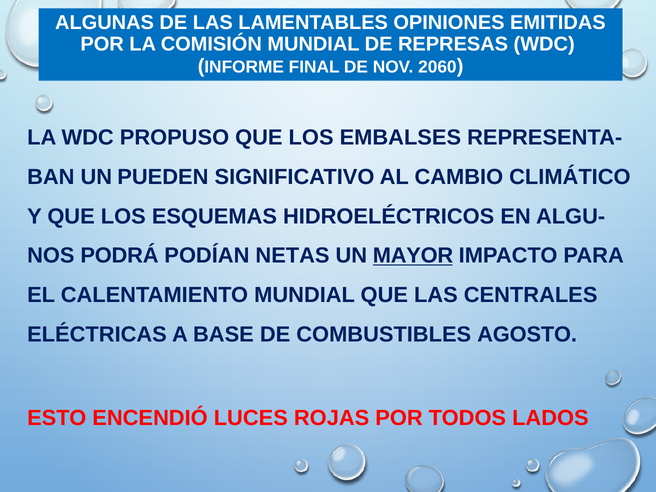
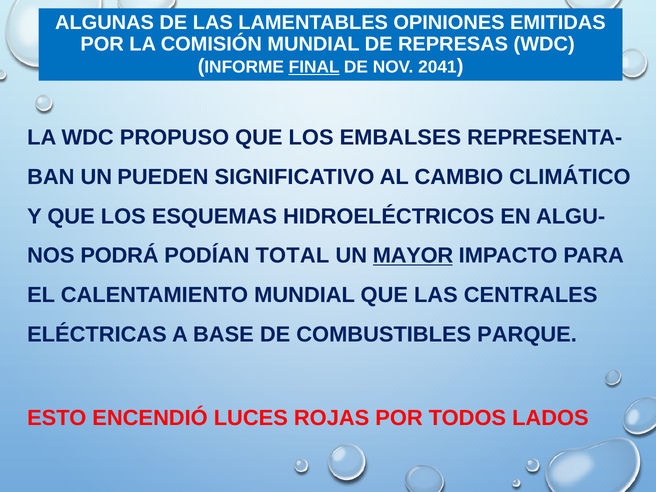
FINAL underline: none -> present
2060: 2060 -> 2041
NETAS: NETAS -> TOTAL
AGOSTO: AGOSTO -> PARQUE
